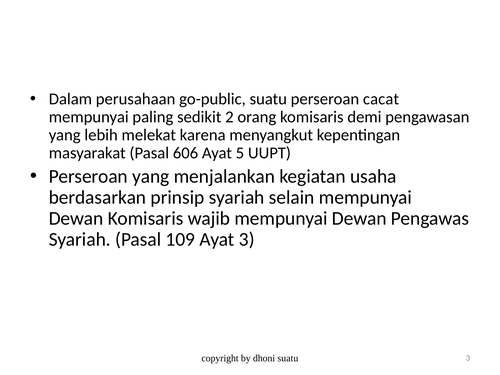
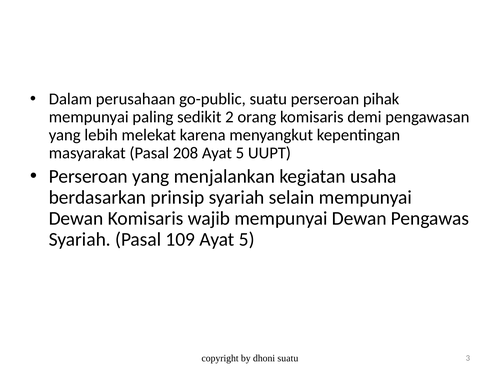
cacat: cacat -> pihak
606: 606 -> 208
109 Ayat 3: 3 -> 5
